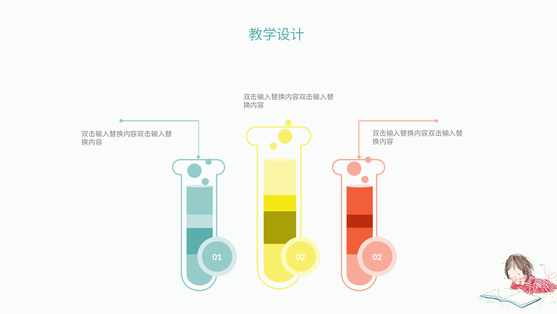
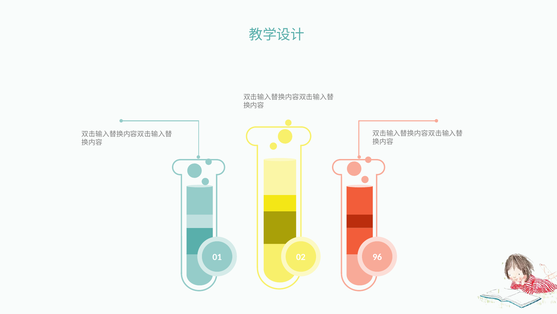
02 02: 02 -> 96
